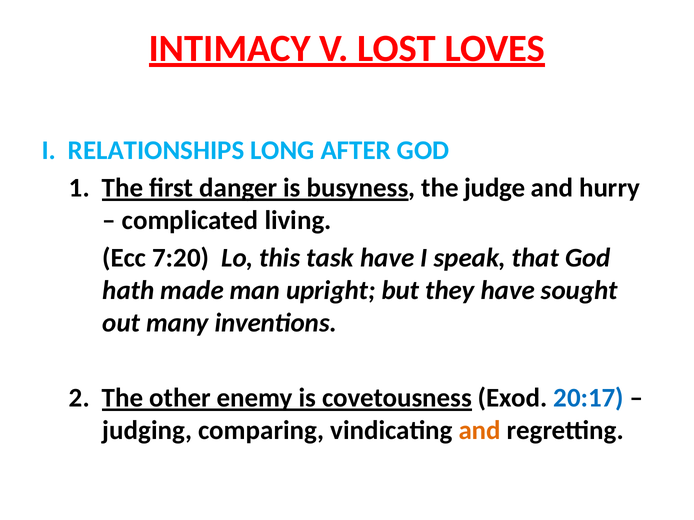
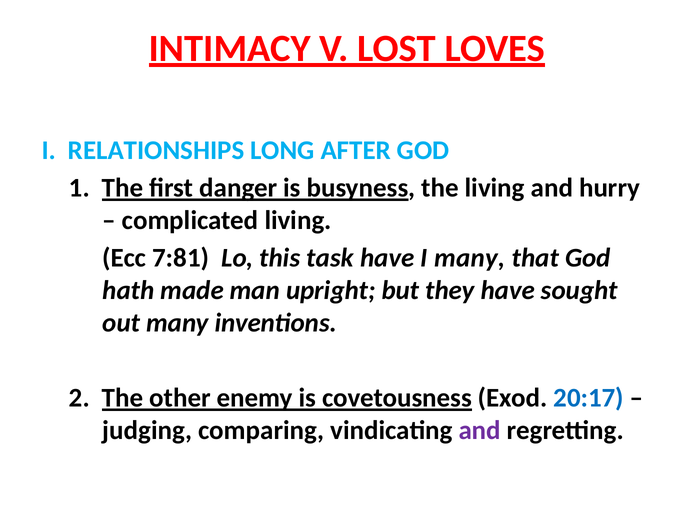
the judge: judge -> living
7:20: 7:20 -> 7:81
I speak: speak -> many
and at (480, 431) colour: orange -> purple
